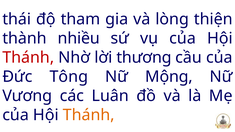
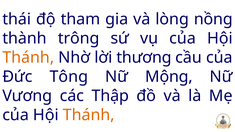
thiện: thiện -> nồng
nhiều: nhiều -> trông
Thánh at (28, 58) colour: red -> orange
Luân: Luân -> Thập
